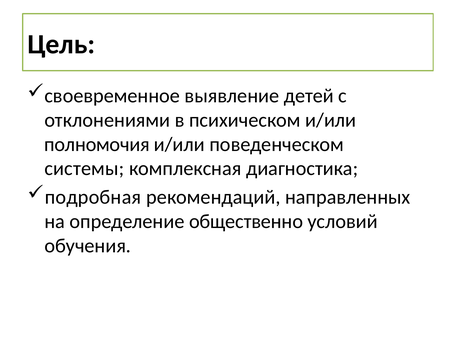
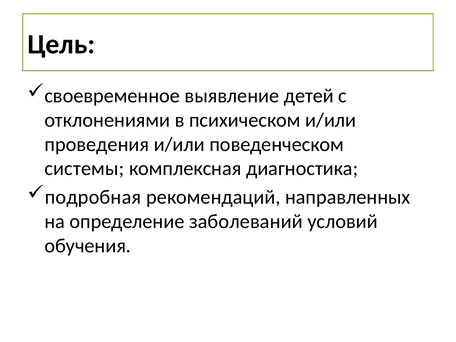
полномочия: полномочия -> проведения
общественно: общественно -> заболеваний
